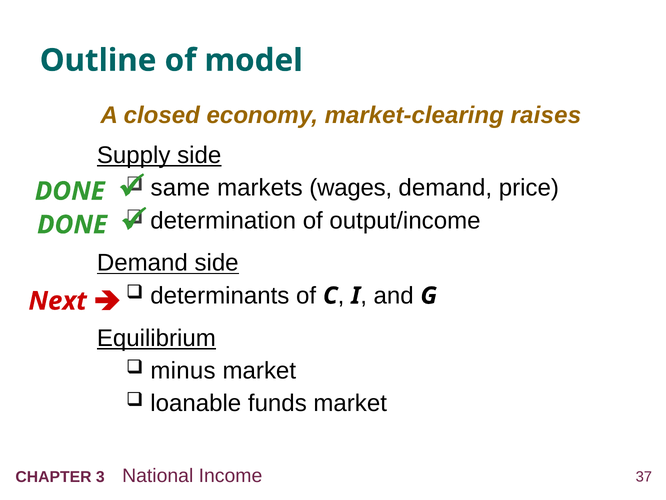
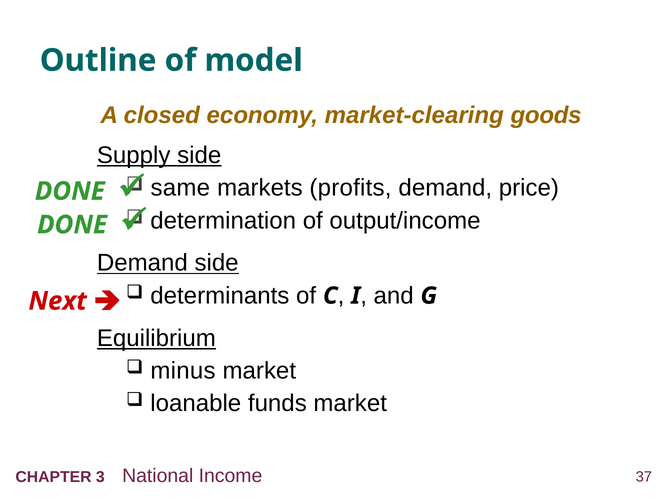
raises: raises -> goods
wages: wages -> profits
